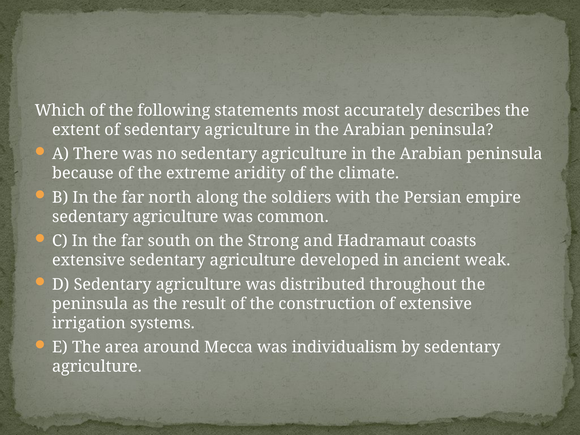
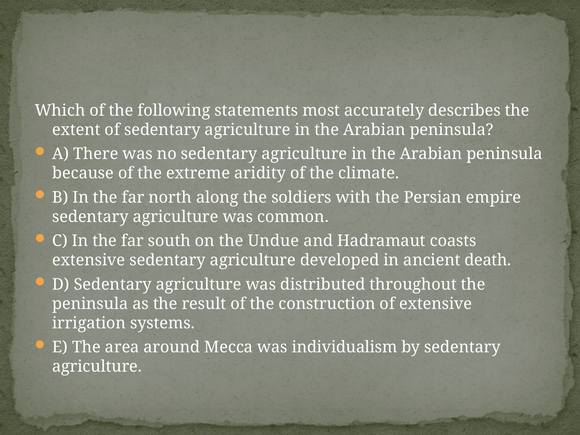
Strong: Strong -> Undue
weak: weak -> death
